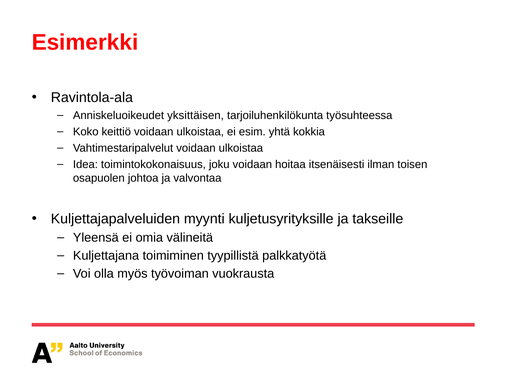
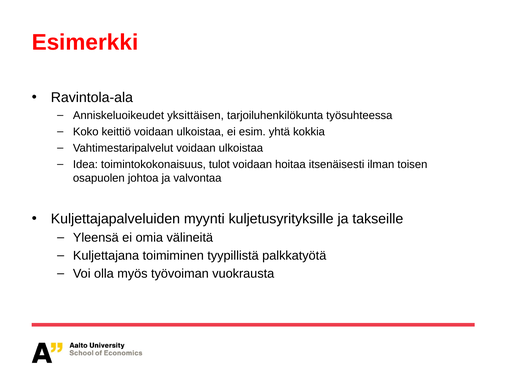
joku: joku -> tulot
